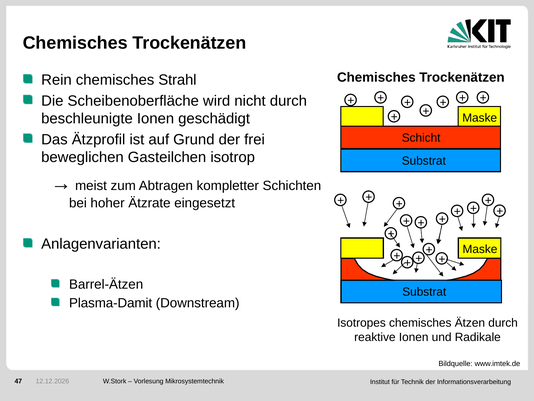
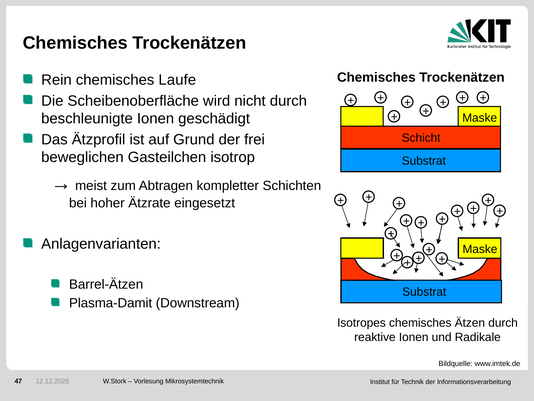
Strahl: Strahl -> Laufe
